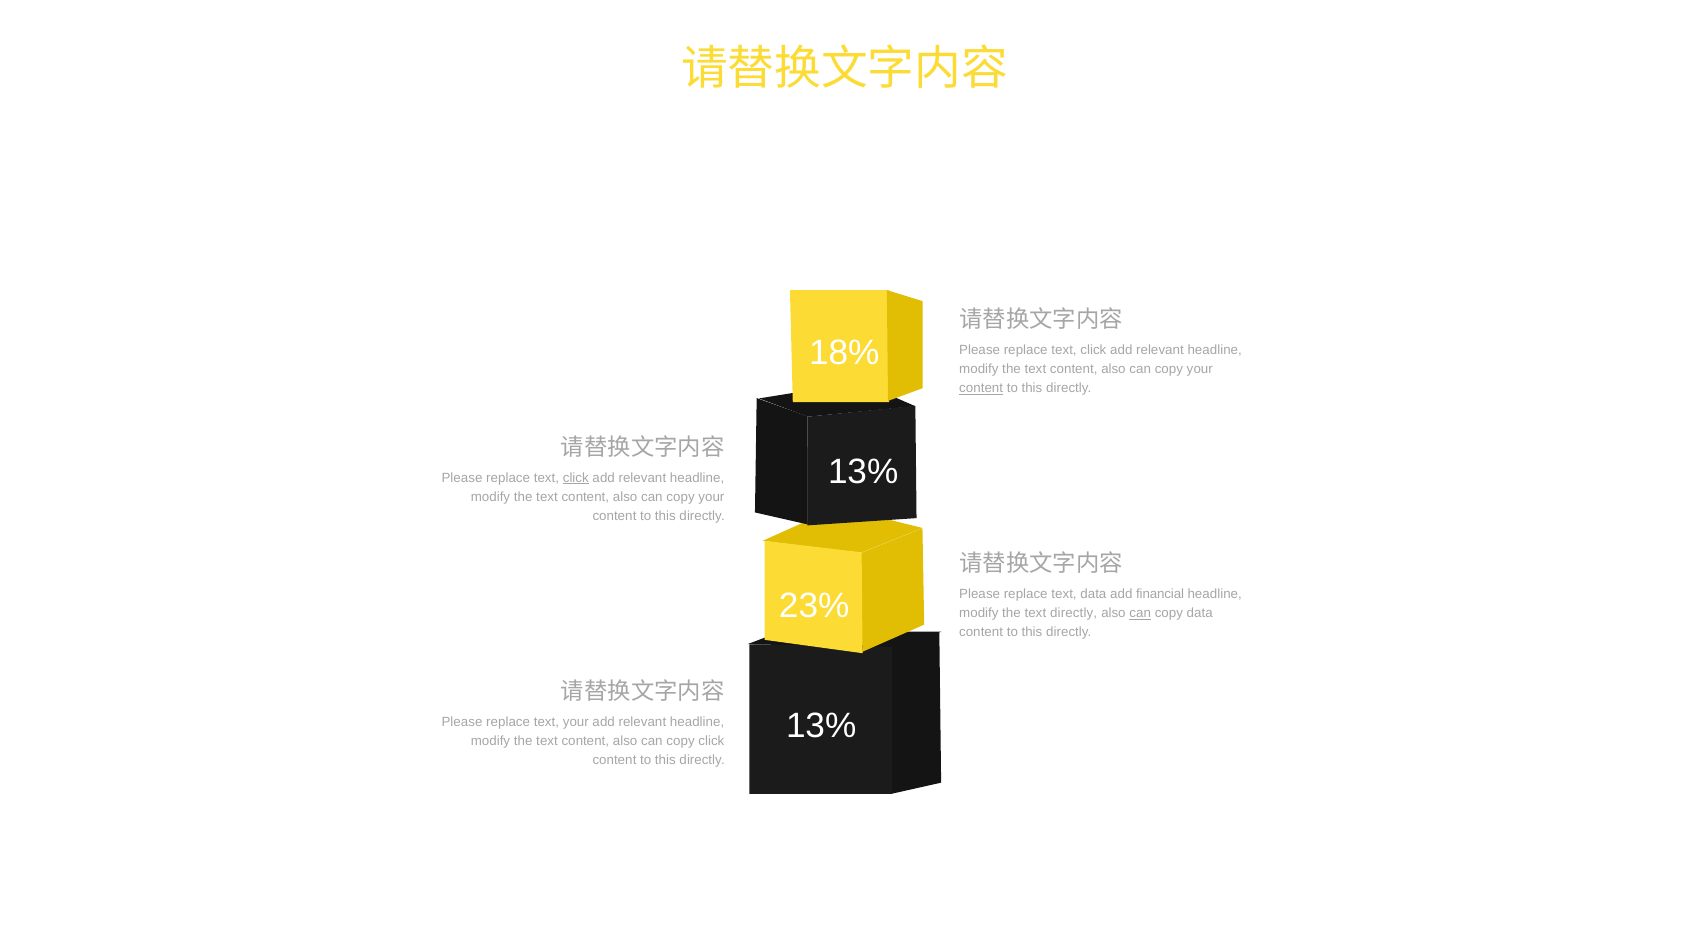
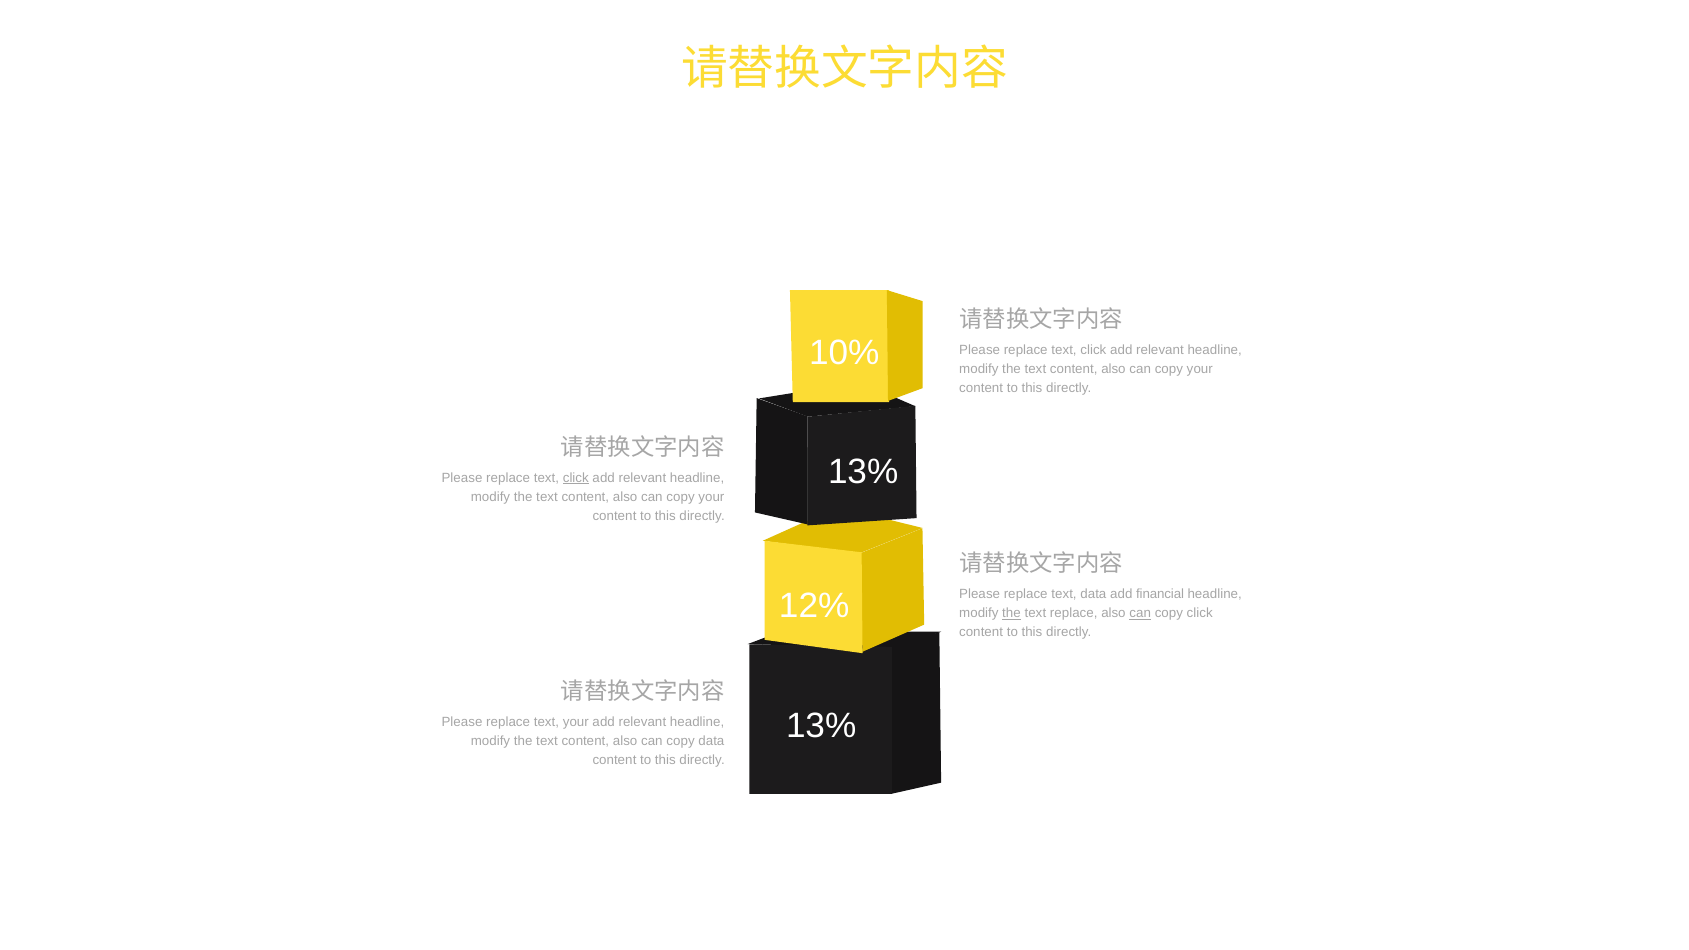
18%: 18% -> 10%
content at (981, 388) underline: present -> none
23%: 23% -> 12%
the at (1011, 613) underline: none -> present
text directly: directly -> replace
copy data: data -> click
copy click: click -> data
